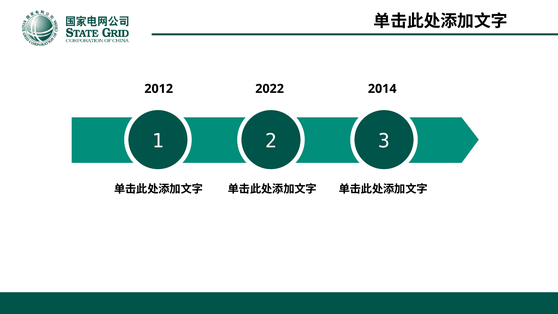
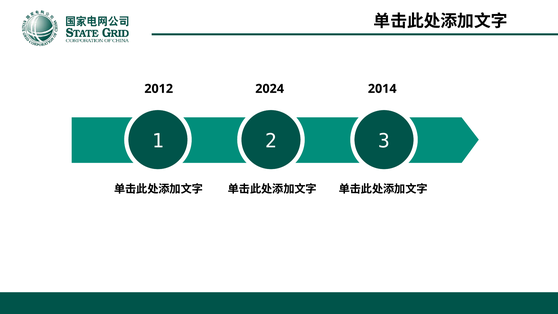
2022: 2022 -> 2024
